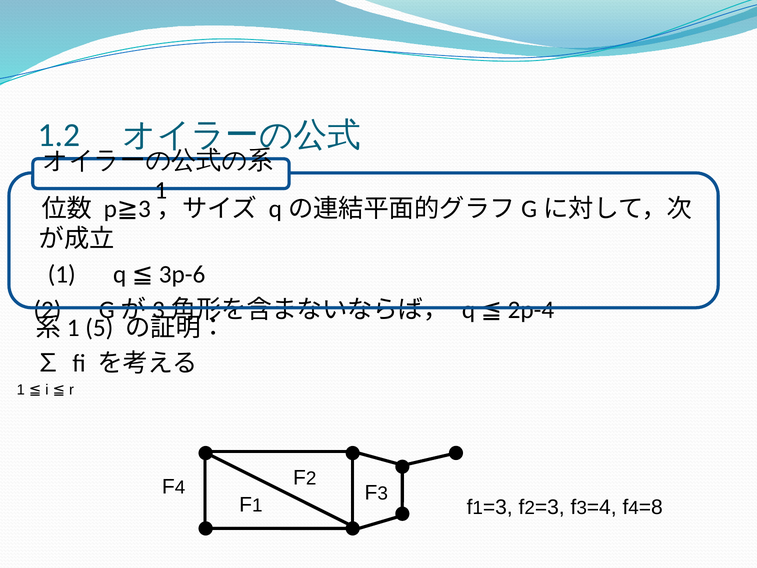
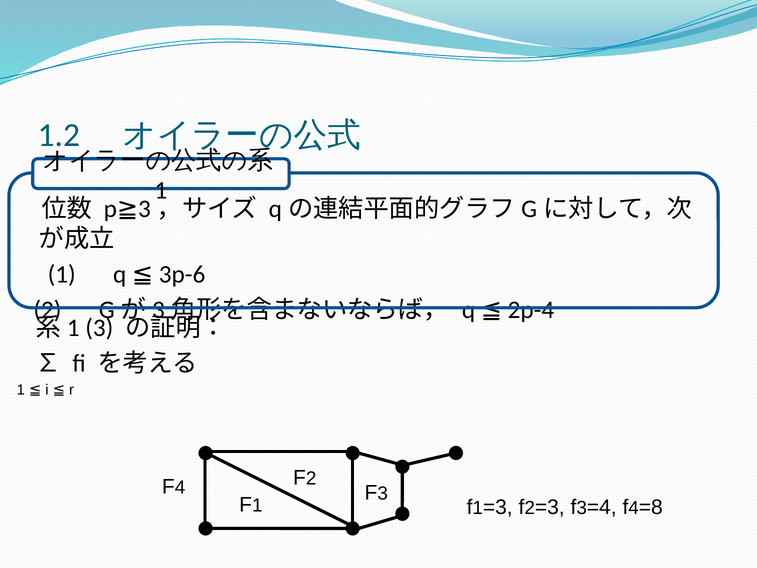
5 at (99, 328): 5 -> 3
